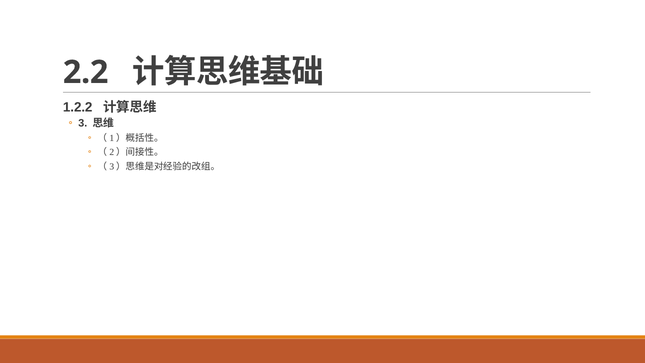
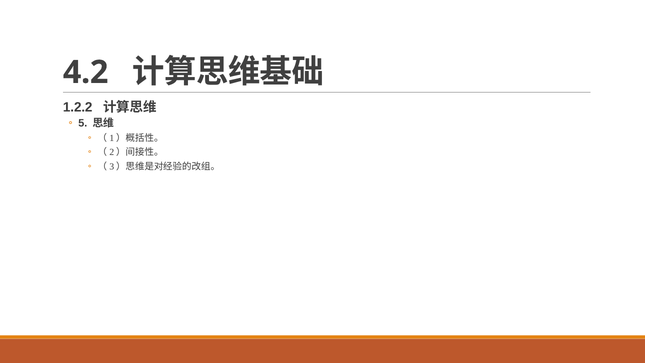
2.2: 2.2 -> 4.2
3: 3 -> 5
